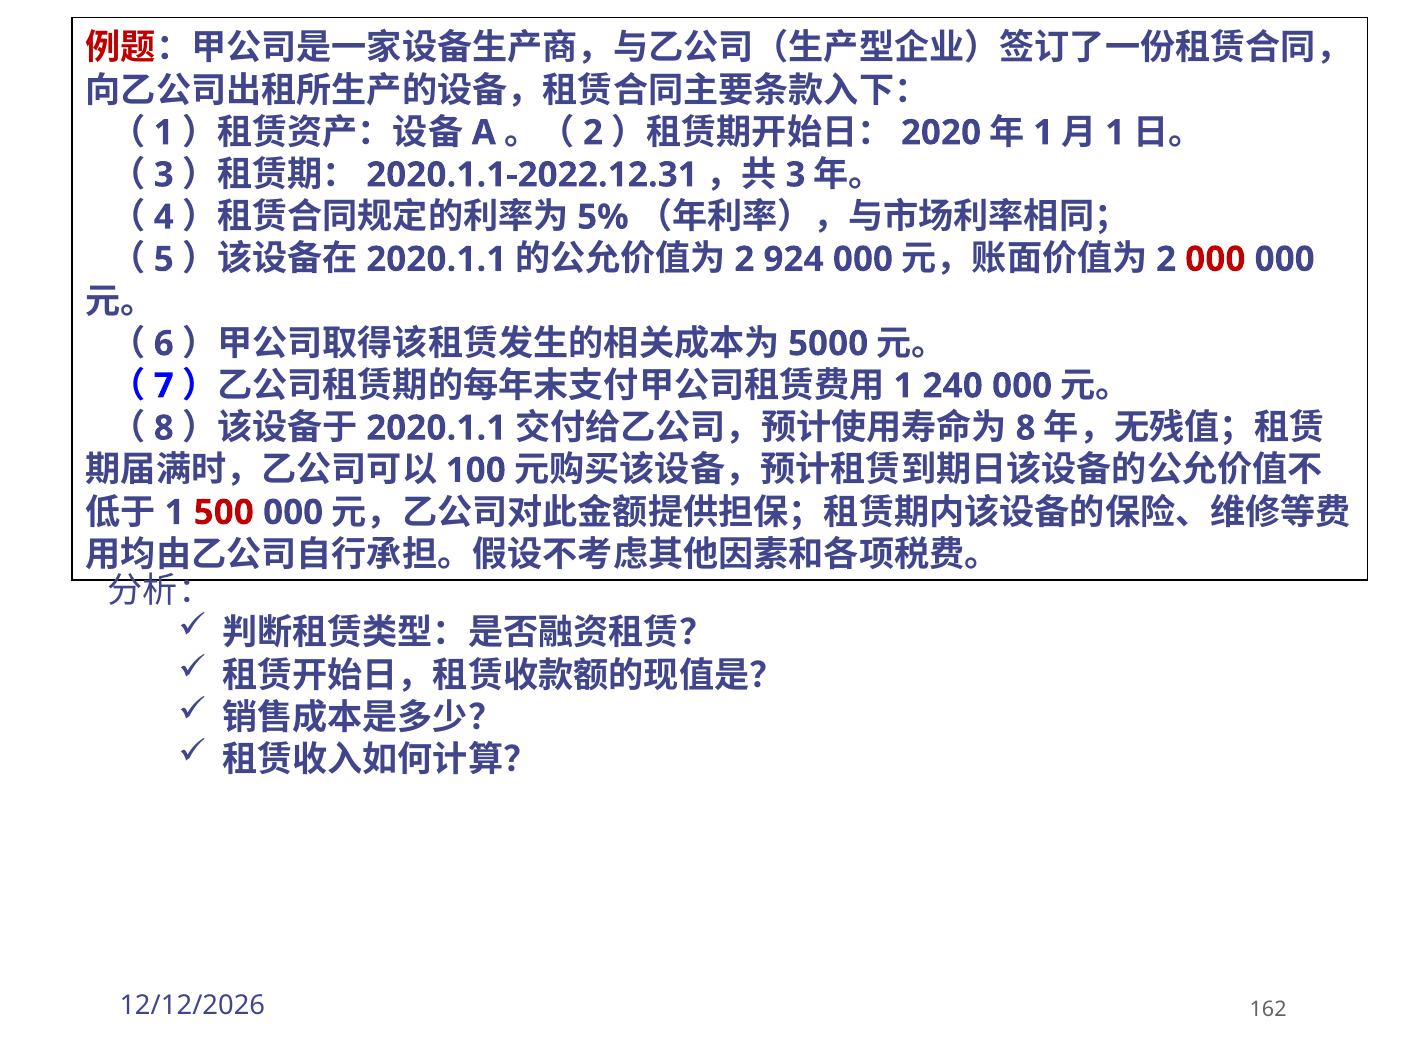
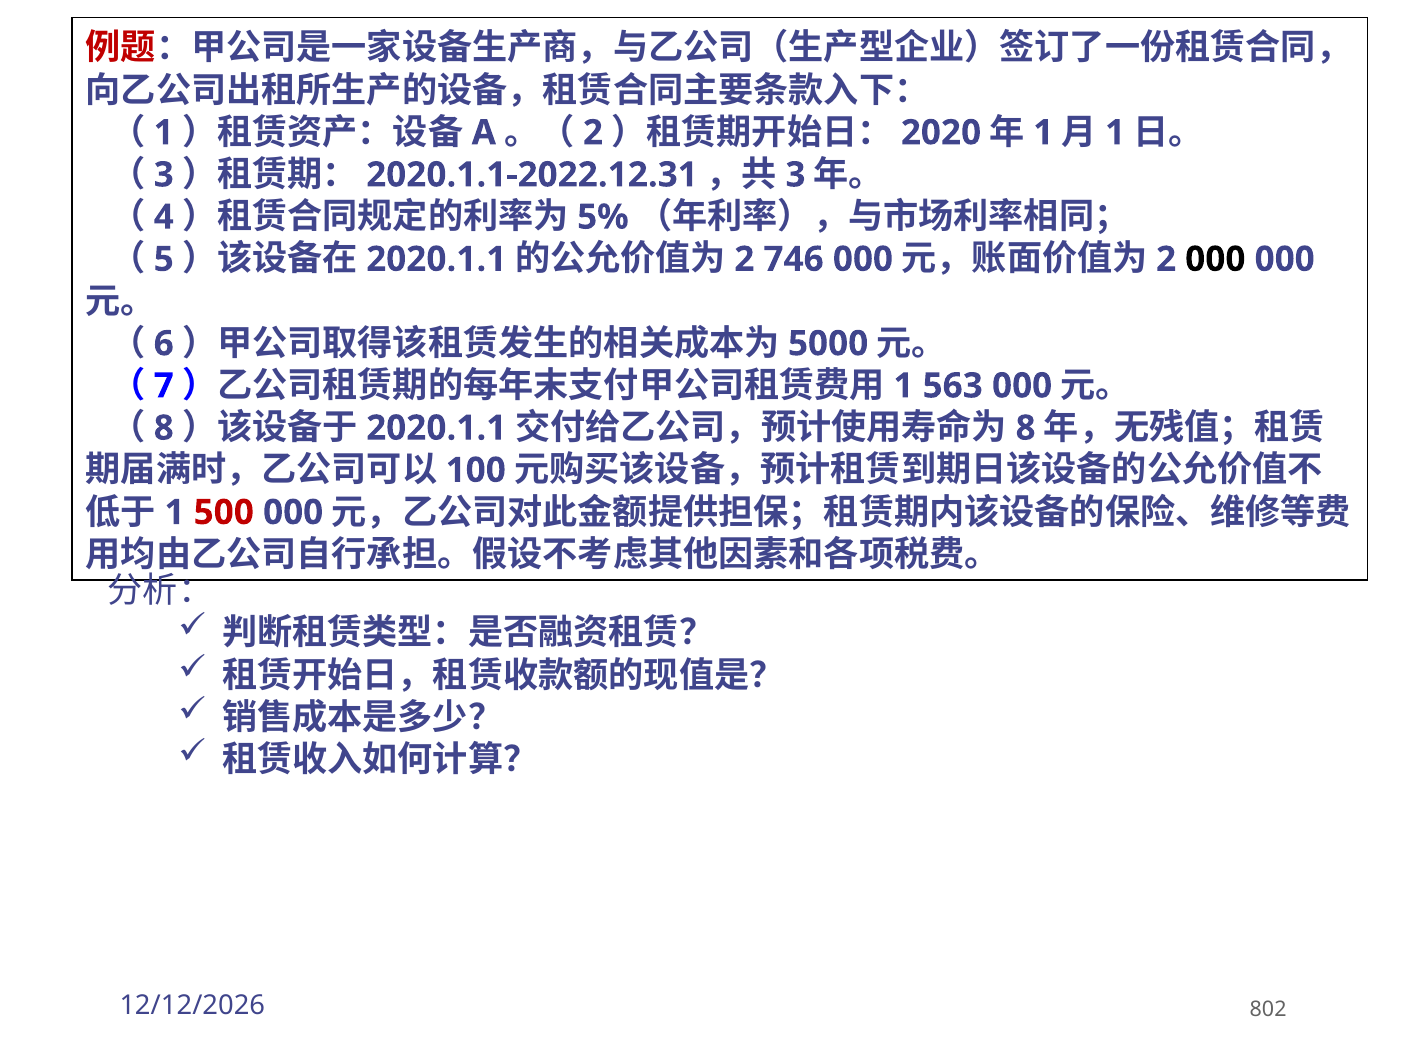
924: 924 -> 746
000 at (1215, 259) colour: red -> black
240: 240 -> 563
162: 162 -> 802
